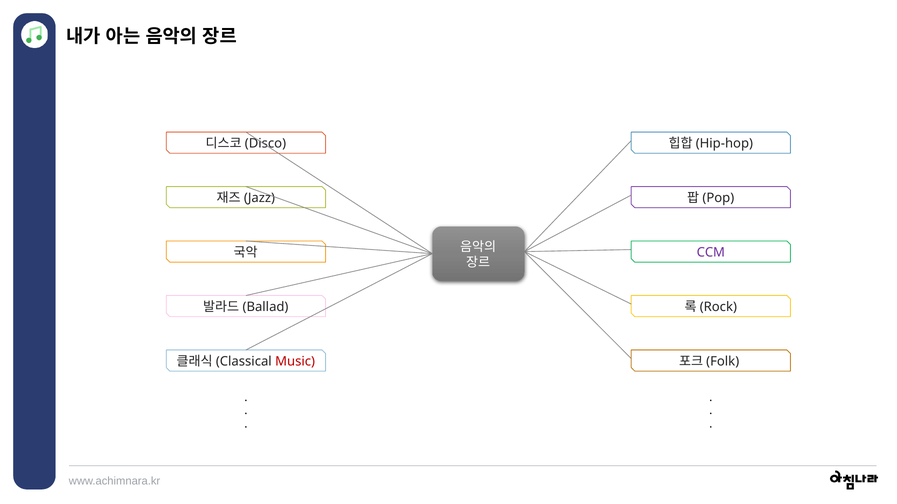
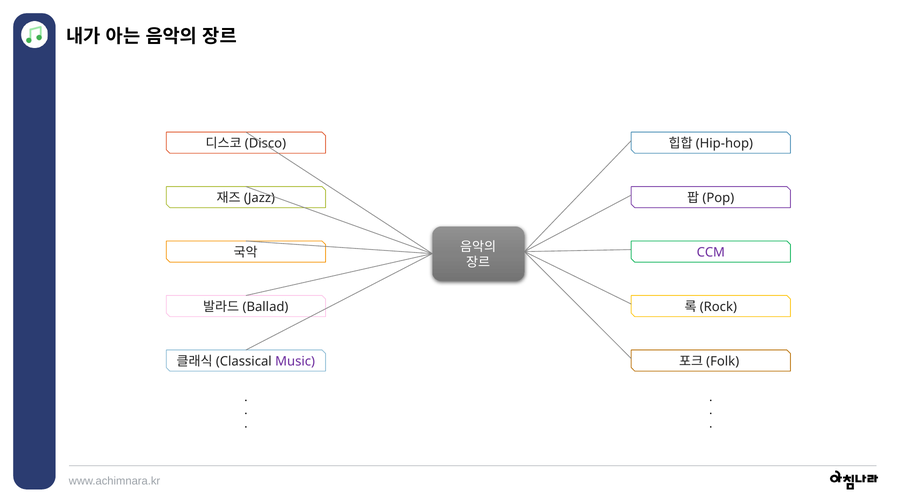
Music colour: red -> purple
